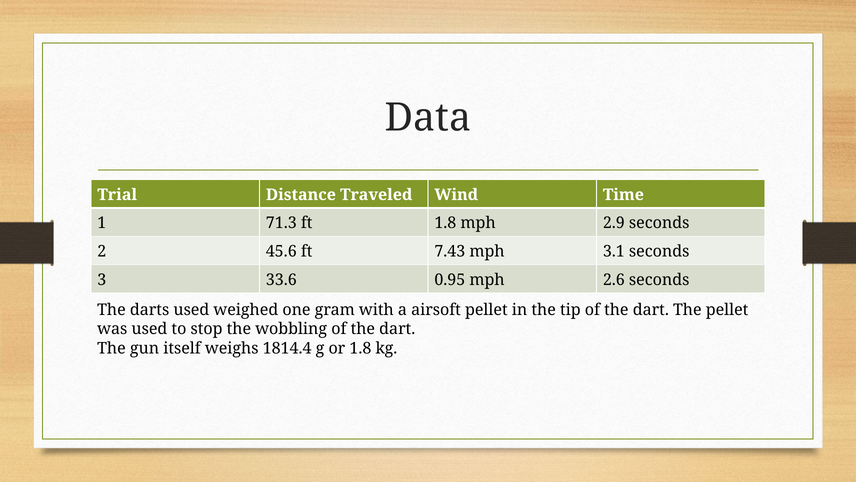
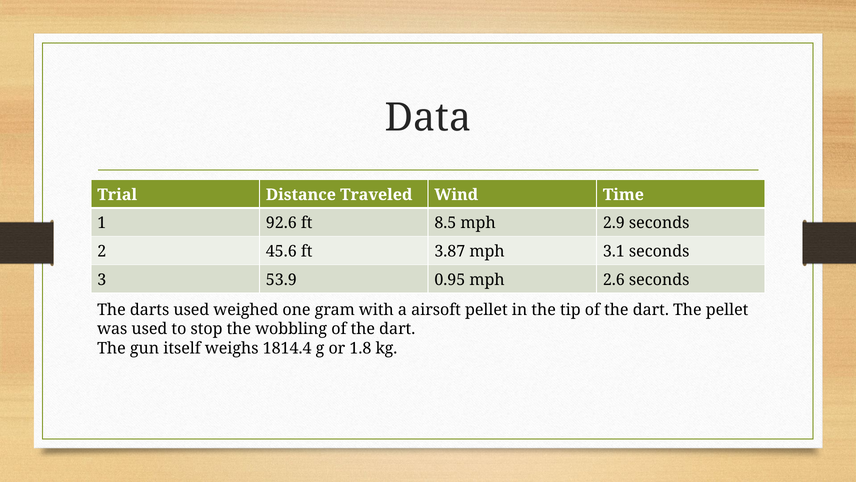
71.3: 71.3 -> 92.6
ft 1.8: 1.8 -> 8.5
7.43: 7.43 -> 3.87
33.6: 33.6 -> 53.9
